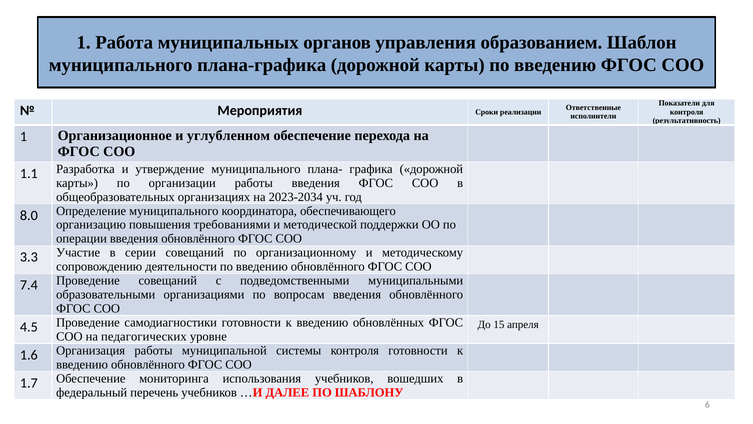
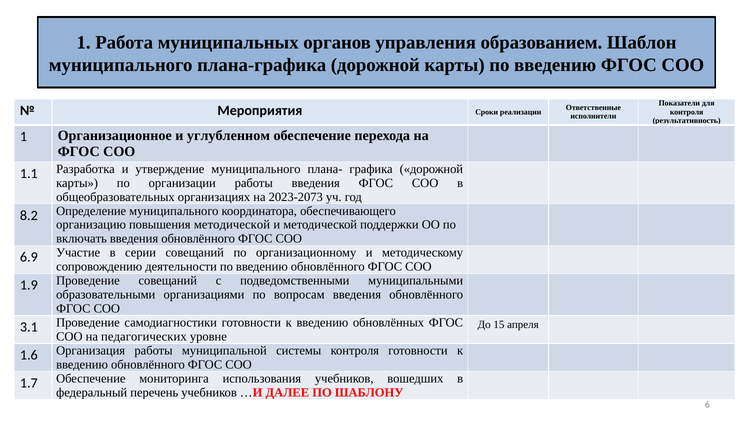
2023-2034: 2023-2034 -> 2023-2073
8.0: 8.0 -> 8.2
повышения требованиями: требованиями -> методической
операции: операции -> включать
3.3: 3.3 -> 6.9
7.4: 7.4 -> 1.9
4.5: 4.5 -> 3.1
